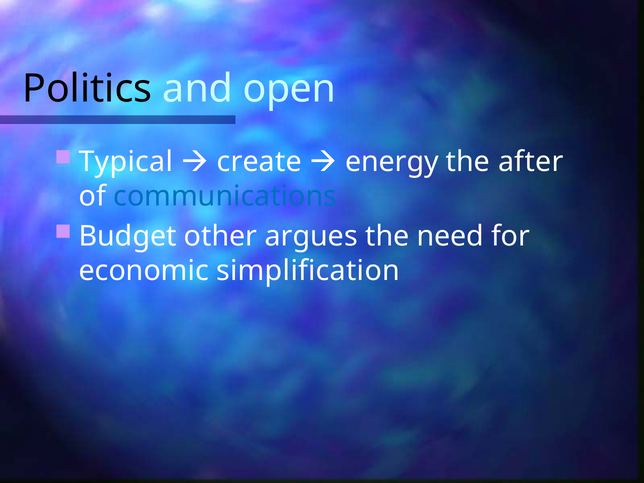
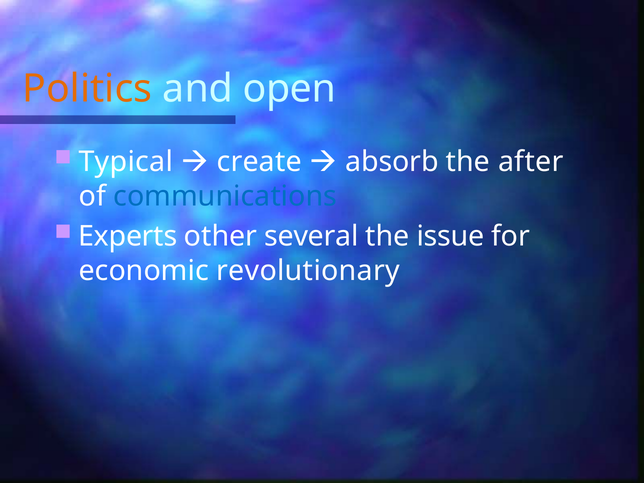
Politics colour: black -> orange
energy: energy -> absorb
Budget: Budget -> Experts
argues: argues -> several
need: need -> issue
simplification: simplification -> revolutionary
